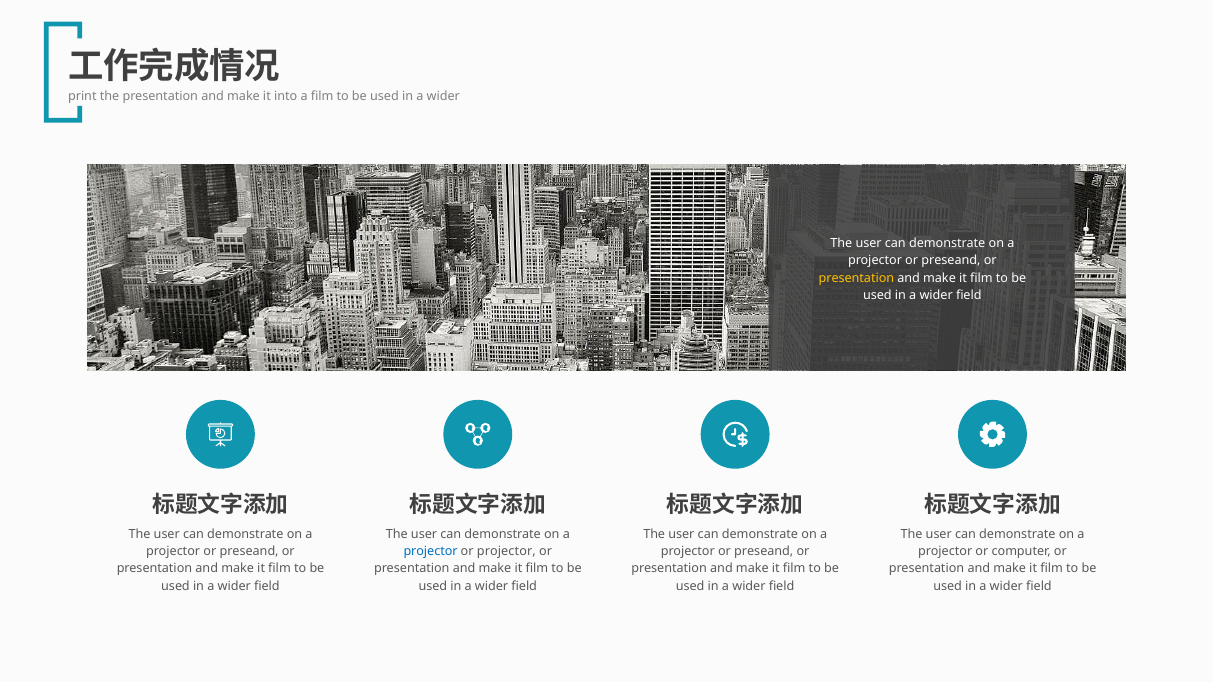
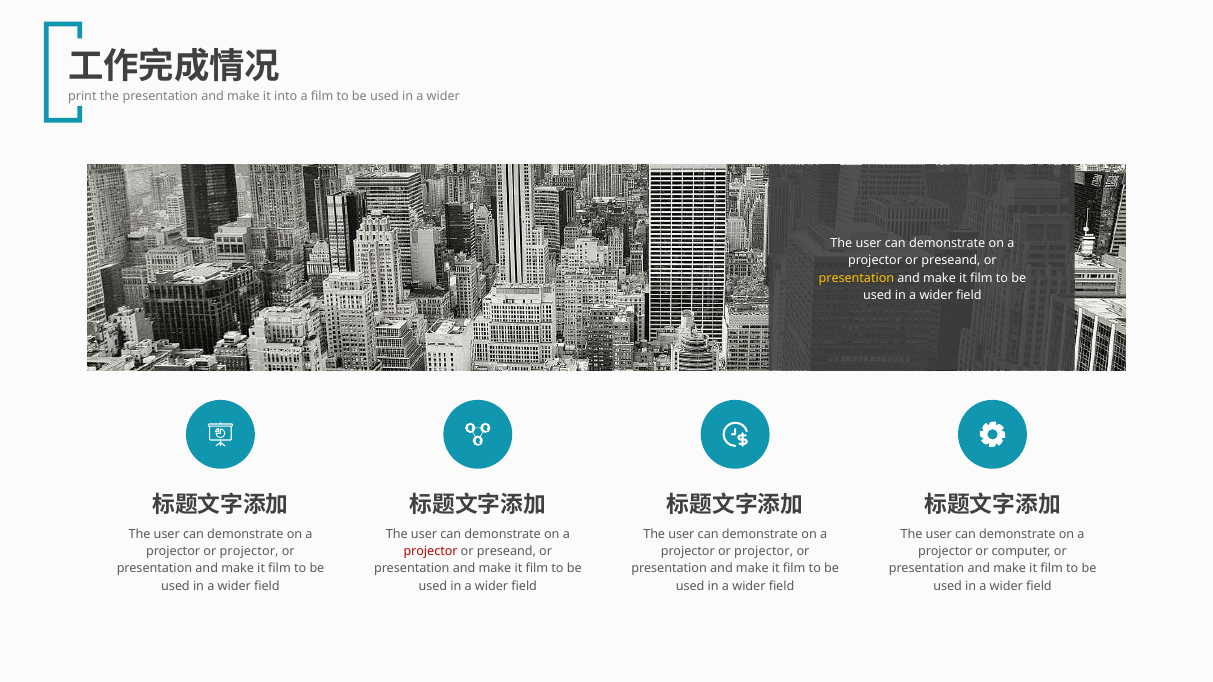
preseand at (249, 552): preseand -> projector
projector at (431, 552) colour: blue -> red
projector at (506, 552): projector -> preseand
preseand at (764, 552): preseand -> projector
